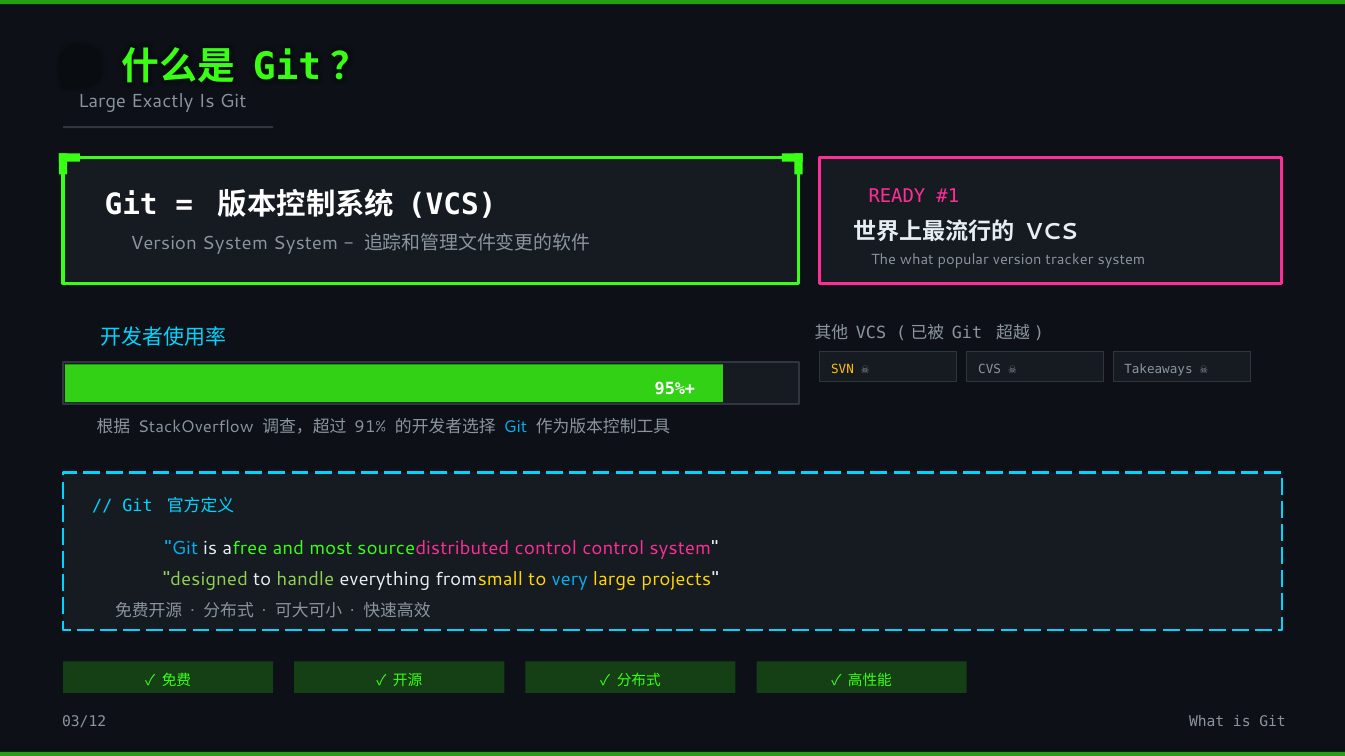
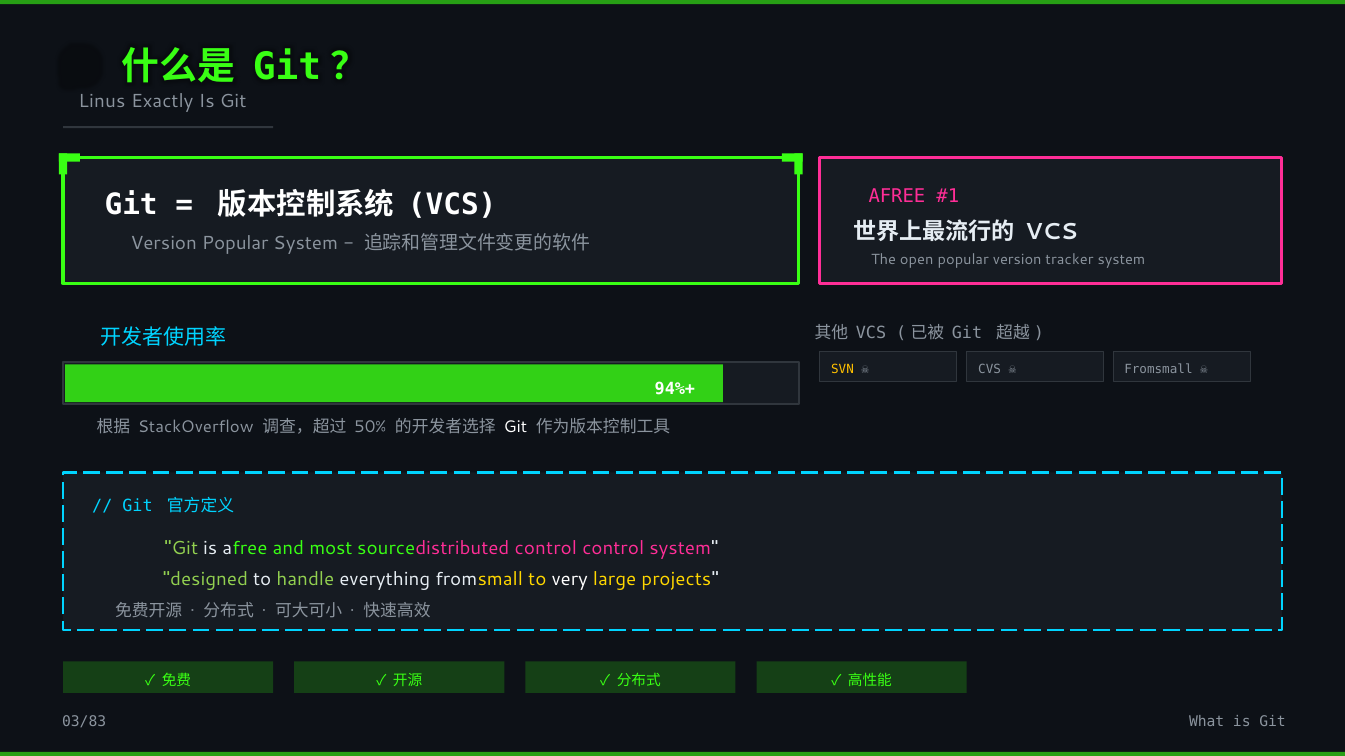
Large at (102, 102): Large -> Linus
READY at (897, 196): READY -> AFREE
Version System: System -> Popular
The what: what -> open
Takeaways at (1158, 370): Takeaways -> Fromsmall
95%+: 95%+ -> 94%+
91%: 91% -> 50%
Git at (515, 428) colour: light blue -> white
Git at (181, 548) colour: light blue -> light green
very colour: light blue -> white
03/12: 03/12 -> 03/83
